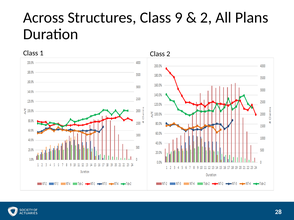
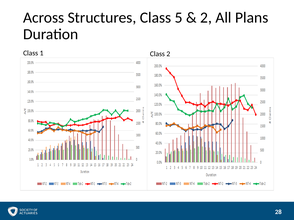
9: 9 -> 5
